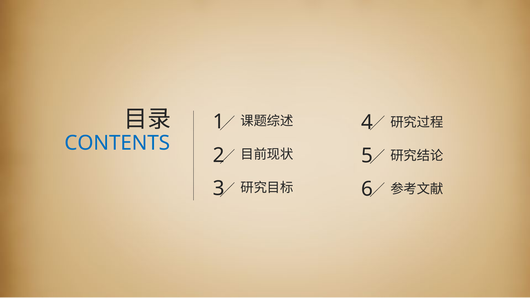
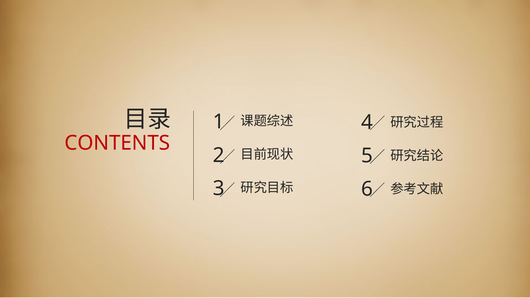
CONTENTS colour: blue -> red
